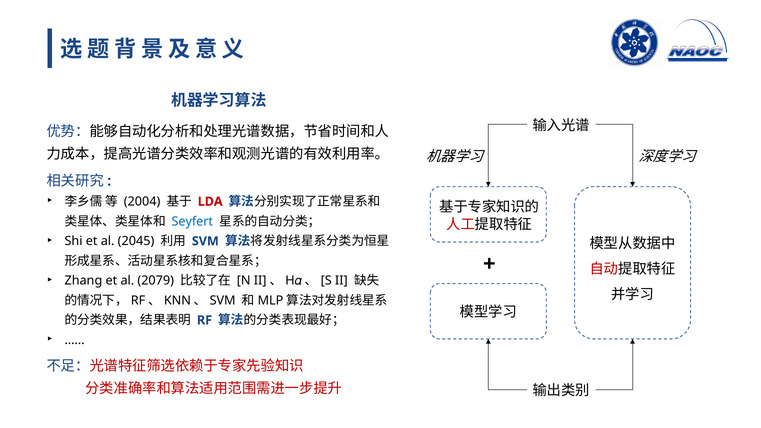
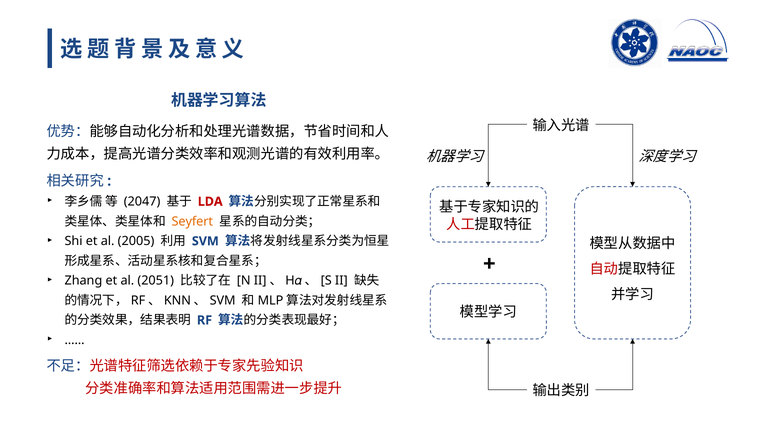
2004: 2004 -> 2047
Seyfert colour: blue -> orange
2045: 2045 -> 2005
2079: 2079 -> 2051
